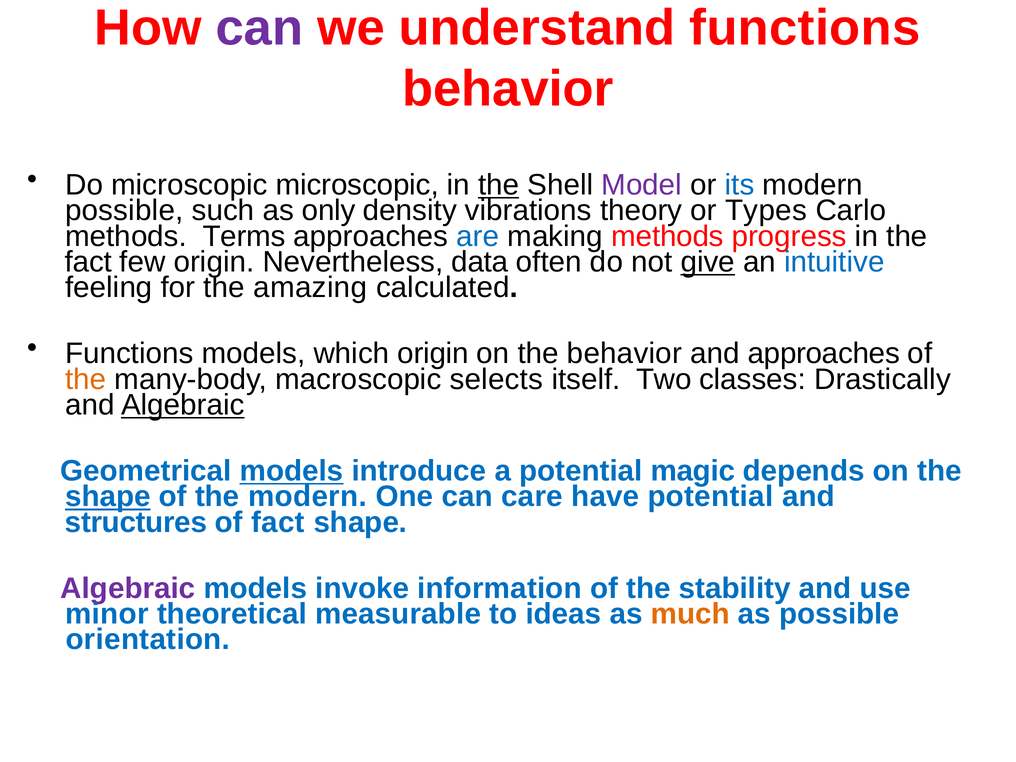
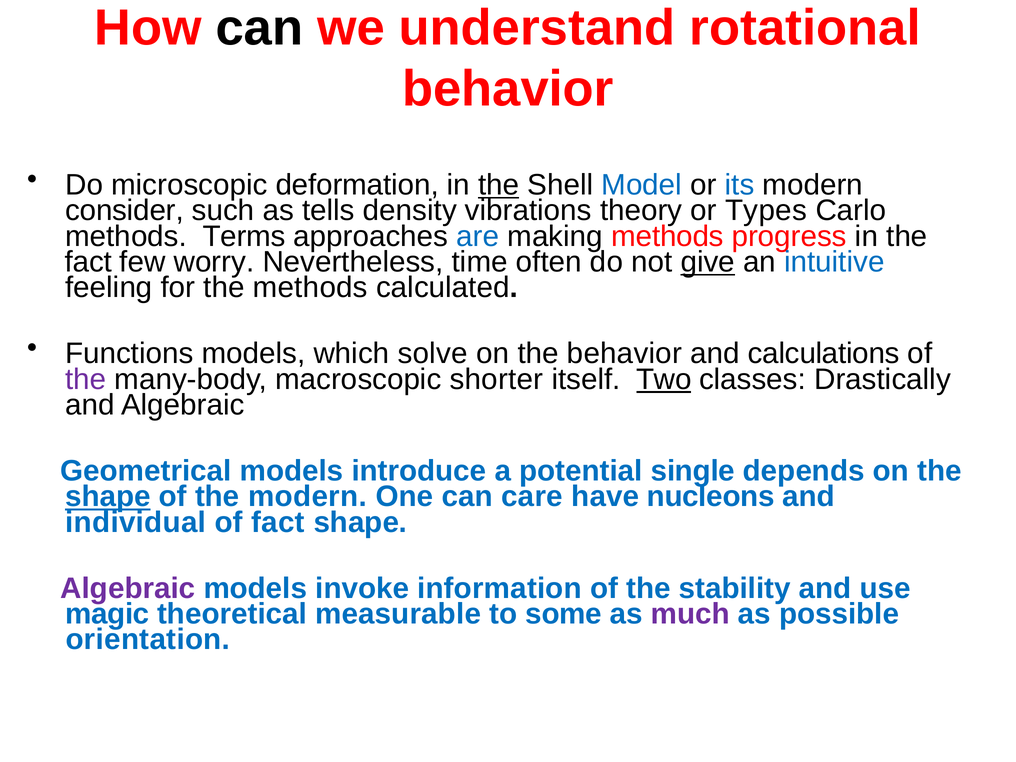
can at (259, 28) colour: purple -> black
understand functions: functions -> rotational
microscopic microscopic: microscopic -> deformation
Model colour: purple -> blue
possible at (124, 211): possible -> consider
only: only -> tells
few origin: origin -> worry
data: data -> time
the amazing: amazing -> methods
which origin: origin -> solve
and approaches: approaches -> calculations
the at (86, 379) colour: orange -> purple
selects: selects -> shorter
Two underline: none -> present
Algebraic at (183, 405) underline: present -> none
models at (292, 471) underline: present -> none
magic: magic -> single
have potential: potential -> nucleons
structures: structures -> individual
minor: minor -> magic
ideas: ideas -> some
much colour: orange -> purple
